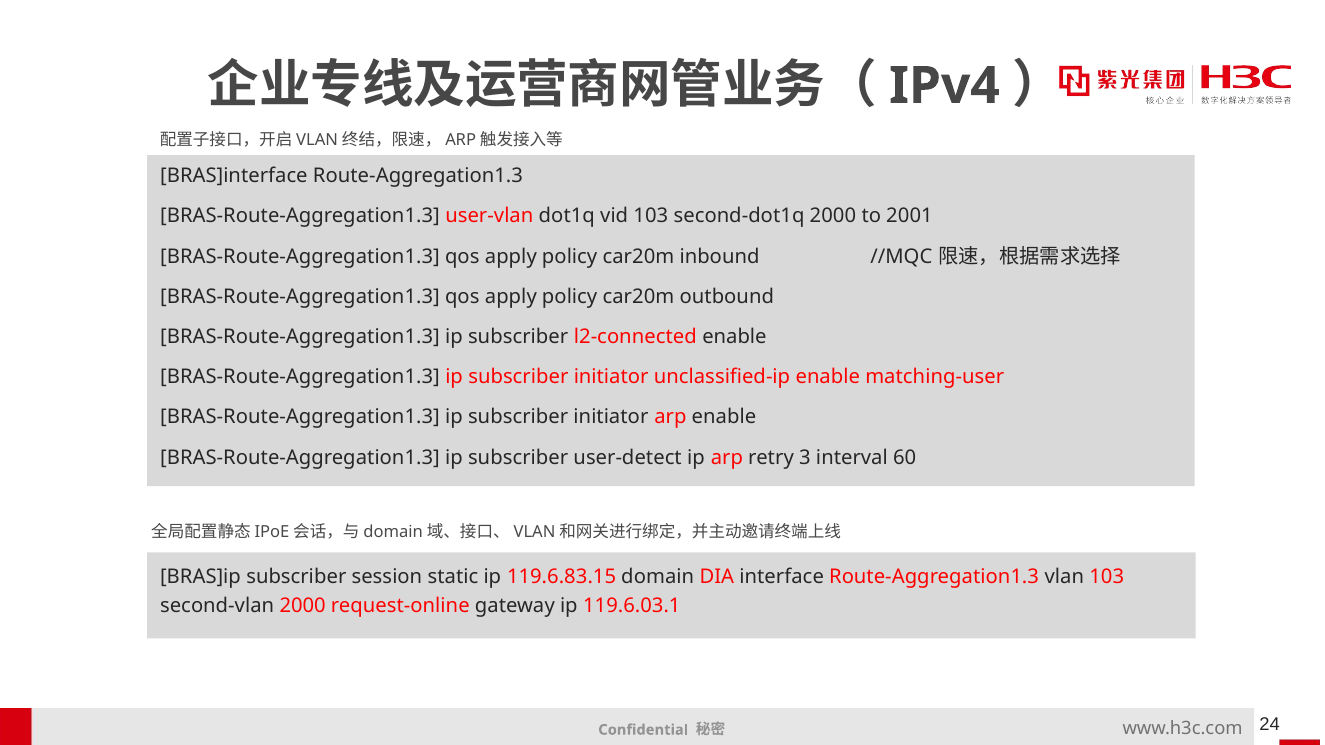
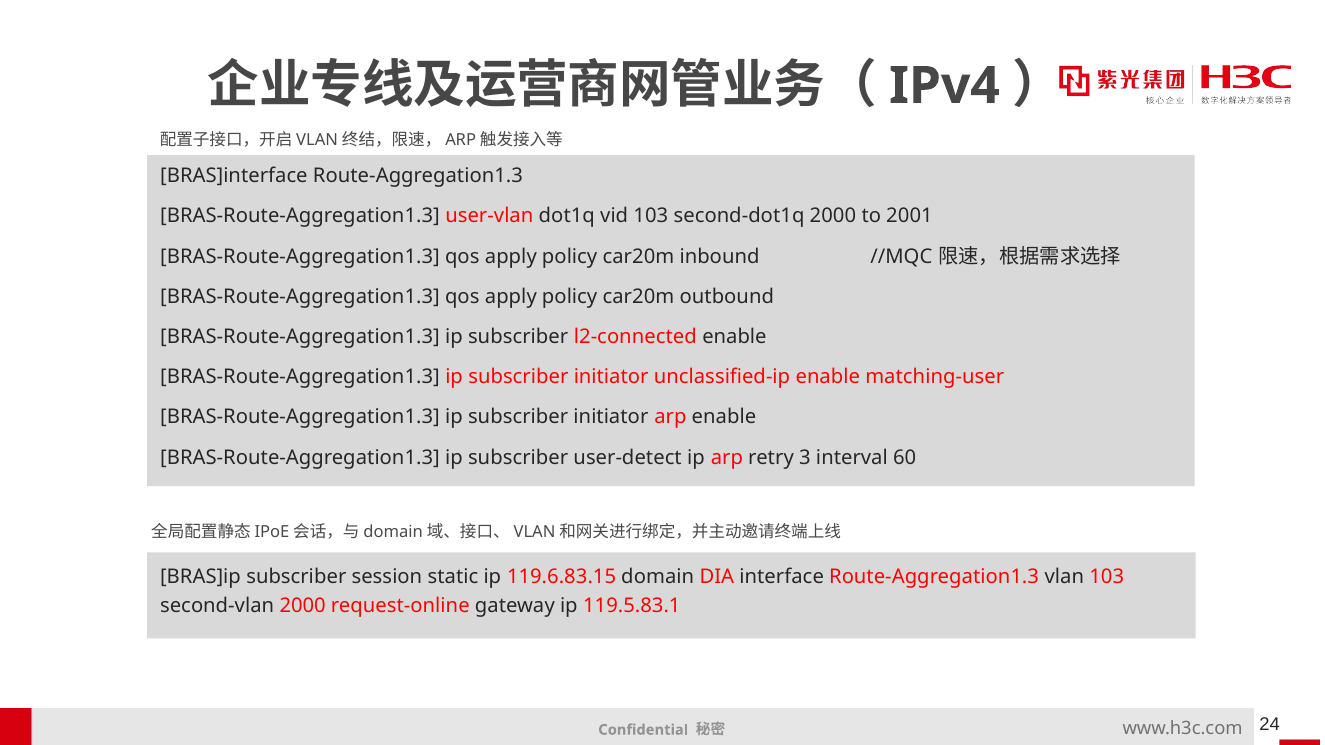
119.6.03.1: 119.6.03.1 -> 119.5.83.1
